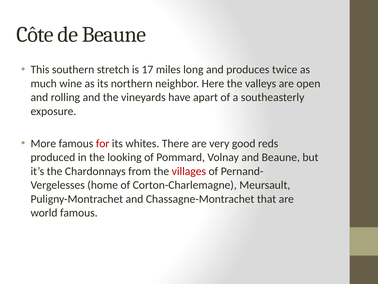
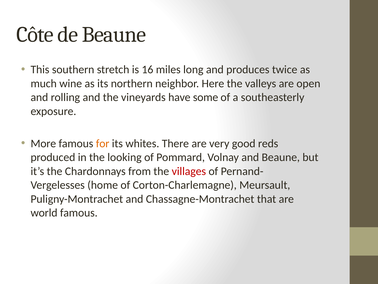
17: 17 -> 16
apart: apart -> some
for colour: red -> orange
